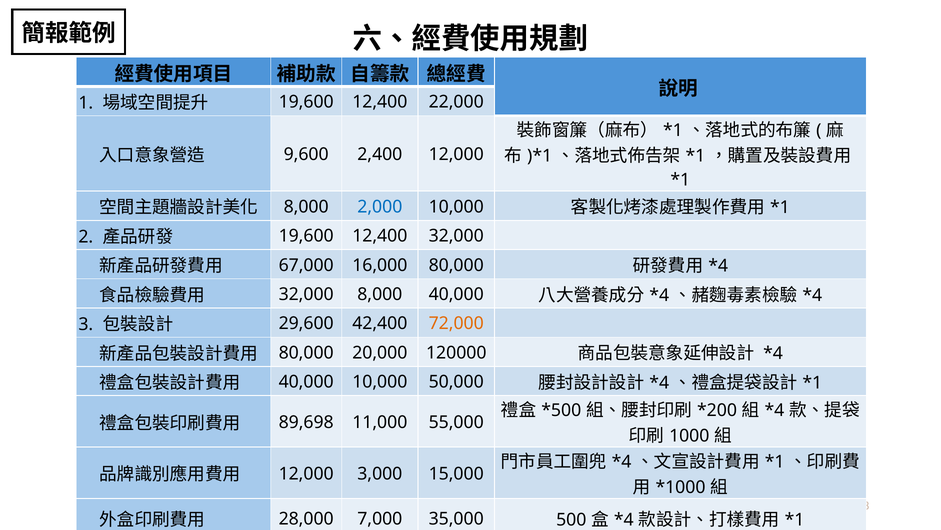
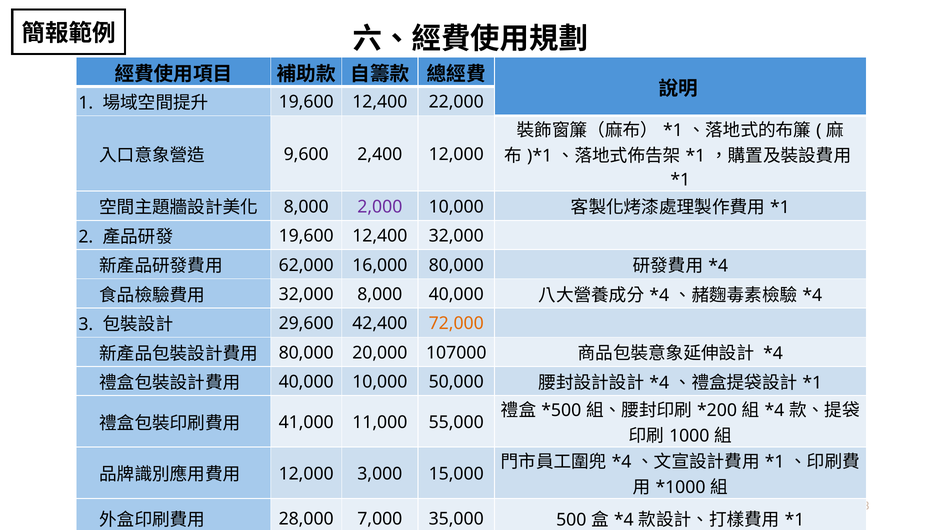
2,000 colour: blue -> purple
67,000: 67,000 -> 62,000
120000: 120000 -> 107000
89,698: 89,698 -> 41,000
